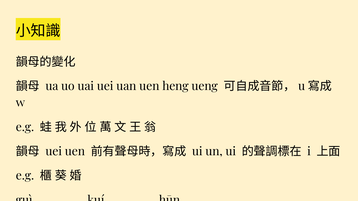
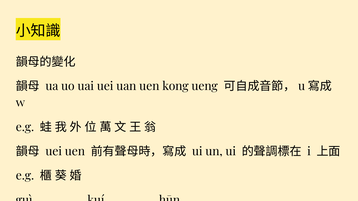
heng: heng -> kong
